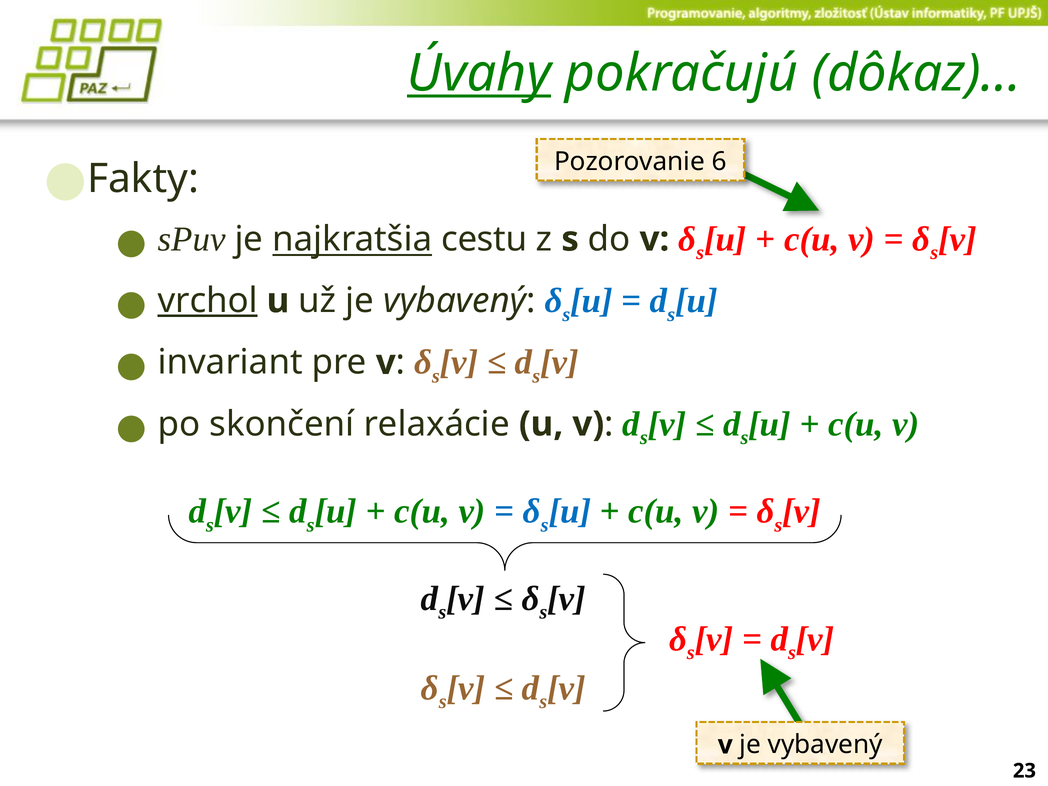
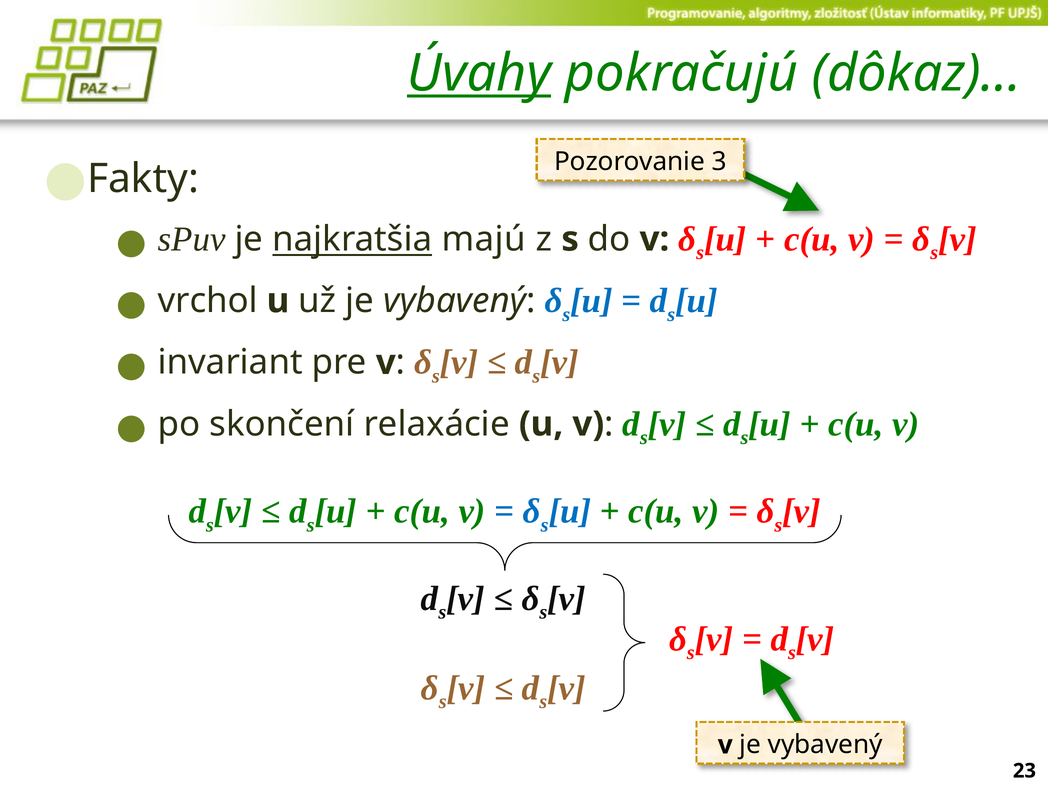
6: 6 -> 3
cestu: cestu -> majú
vrchol underline: present -> none
